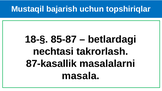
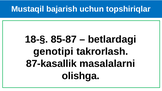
nechtasi: nechtasi -> genotipi
masala: masala -> olishga
